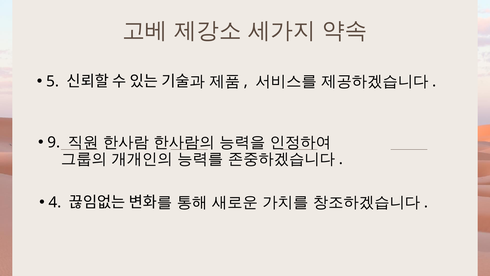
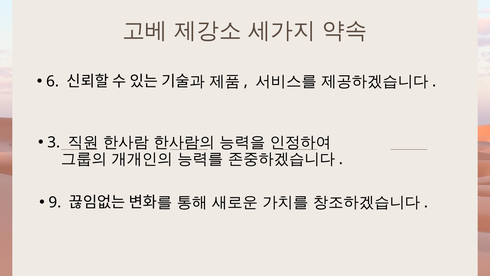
5: 5 -> 6
9: 9 -> 3
4: 4 -> 9
